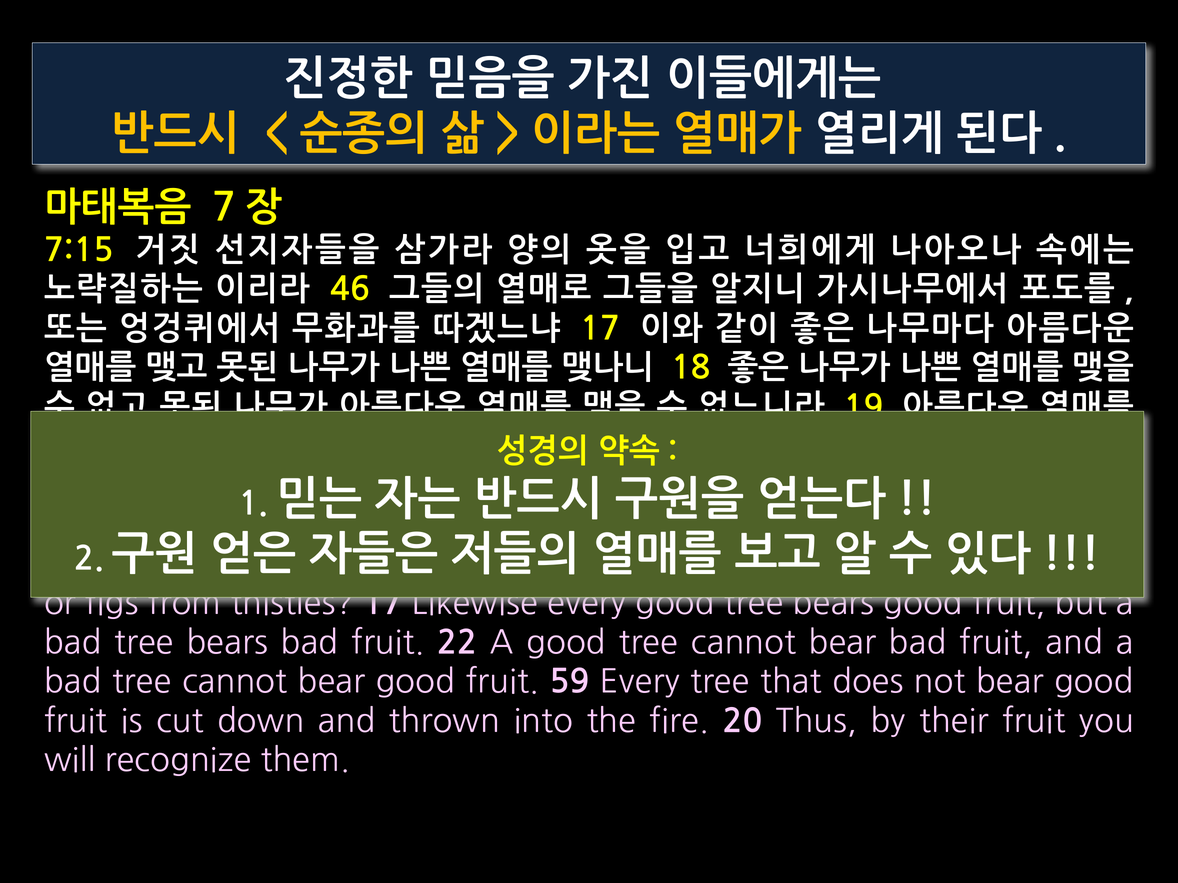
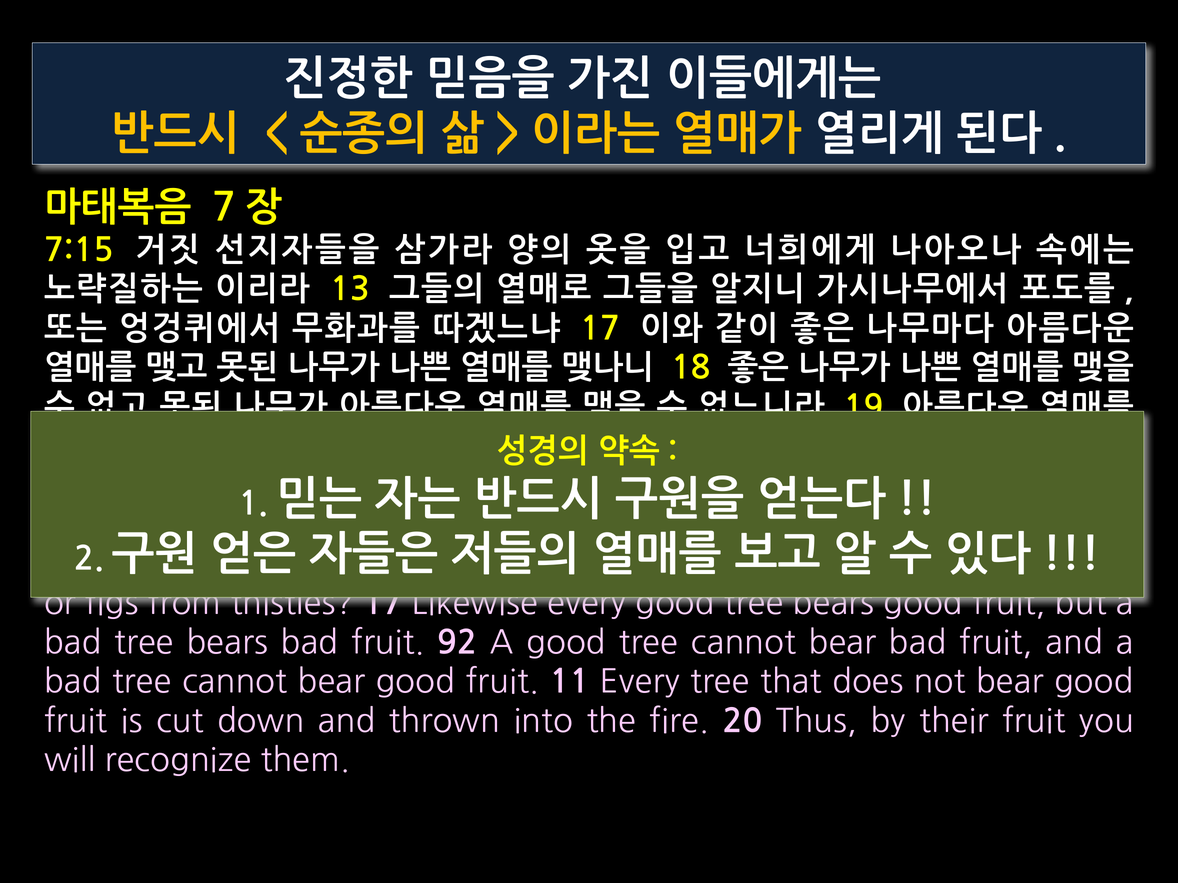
46: 46 -> 13
22: 22 -> 92
59: 59 -> 11
